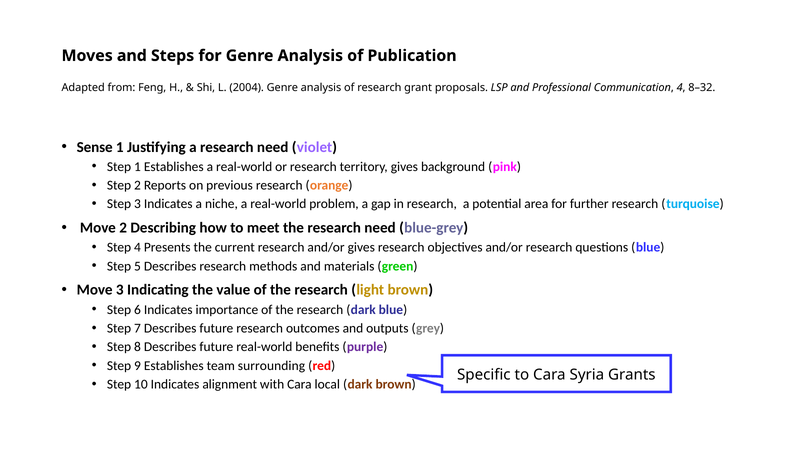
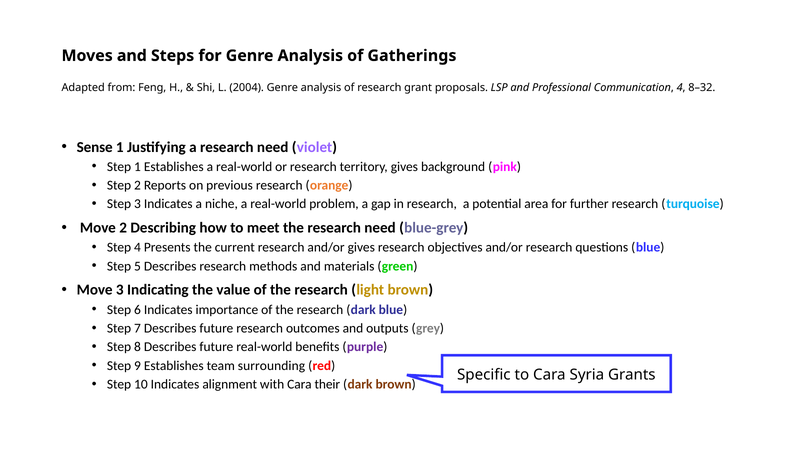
Publication: Publication -> Gatherings
local: local -> their
